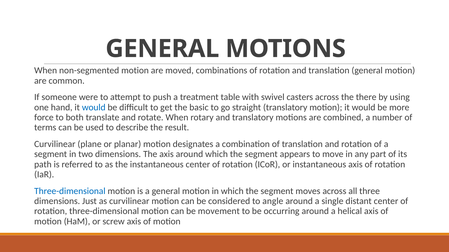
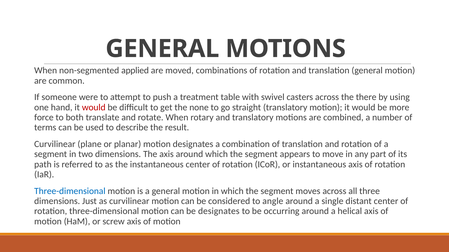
non-segmented motion: motion -> applied
would at (94, 108) colour: blue -> red
basic: basic -> none
be movement: movement -> designates
